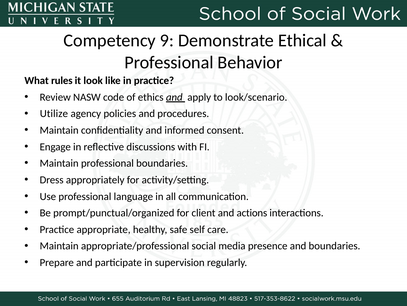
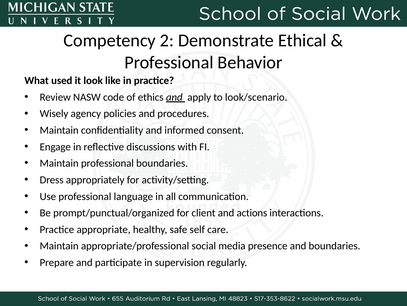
9: 9 -> 2
rules: rules -> used
Utilize: Utilize -> Wisely
